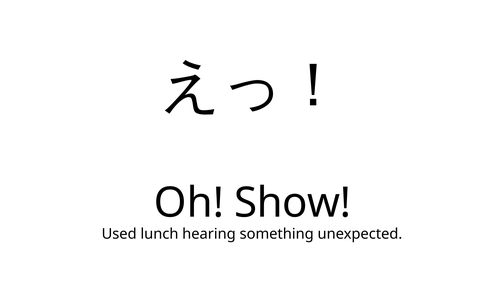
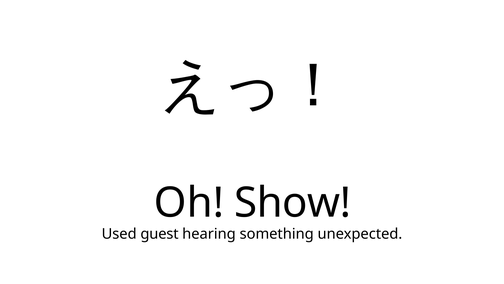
lunch: lunch -> guest
